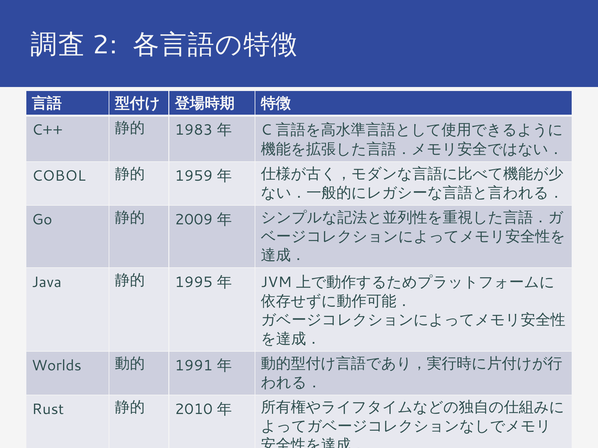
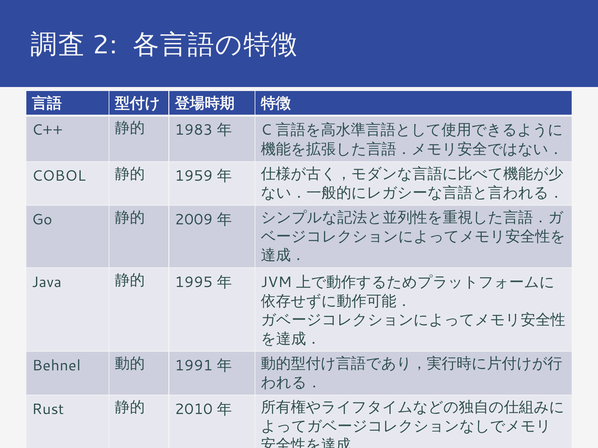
Worlds: Worlds -> Behnel
